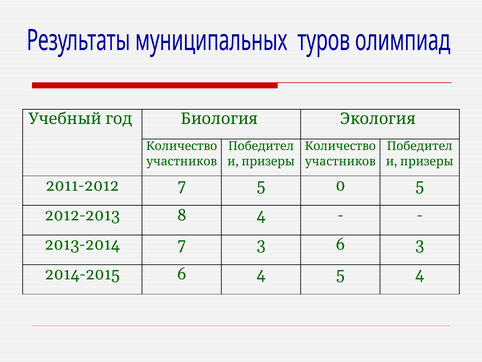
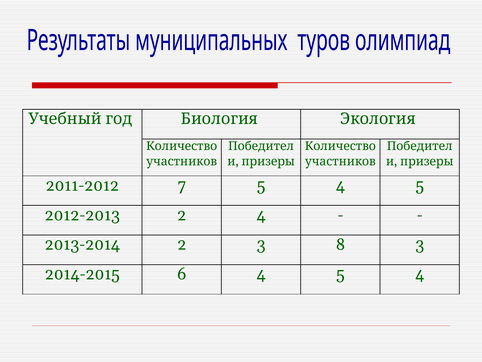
7 5 0: 0 -> 4
2012-2013 8: 8 -> 2
2013-2014 7: 7 -> 2
3 6: 6 -> 8
